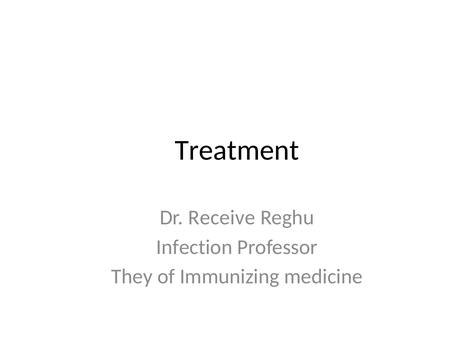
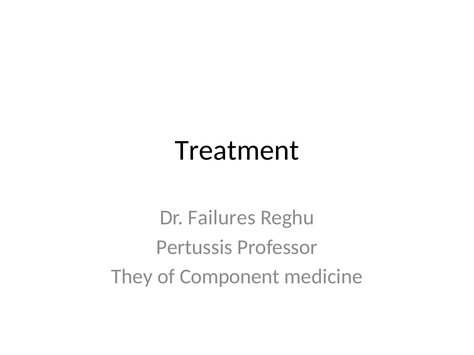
Receive: Receive -> Failures
Infection: Infection -> Pertussis
Immunizing: Immunizing -> Component
